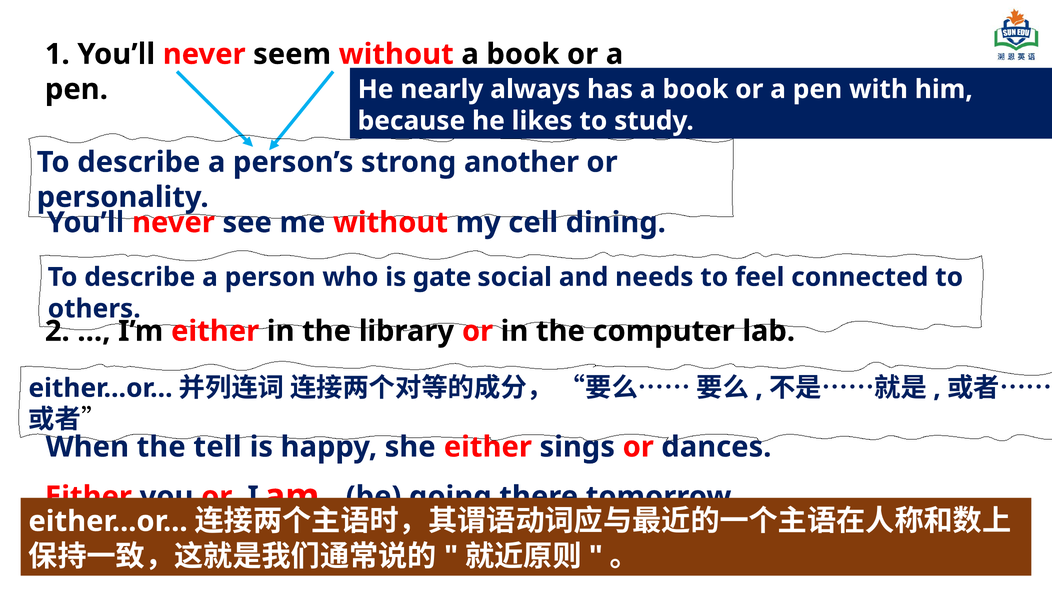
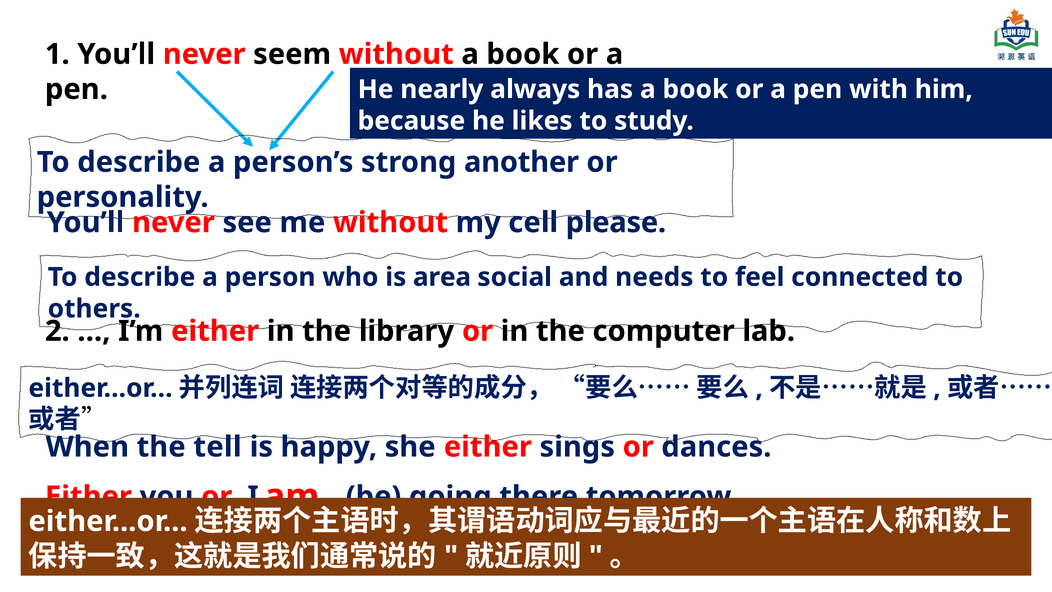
dining: dining -> please
gate: gate -> area
